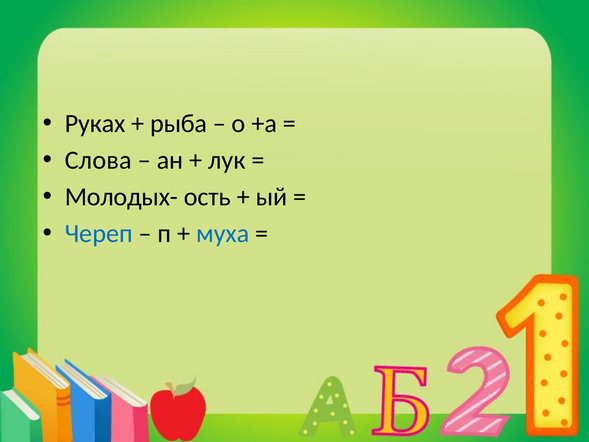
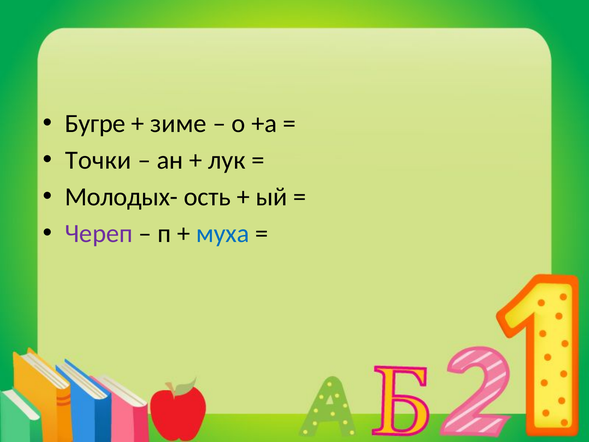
Руках: Руках -> Бугре
рыба: рыба -> зиме
Слова: Слова -> Точки
Череп colour: blue -> purple
